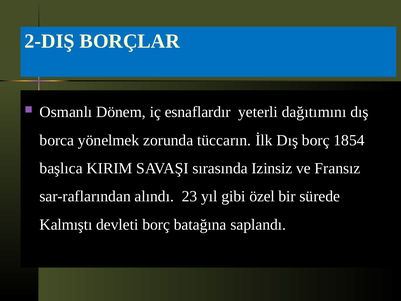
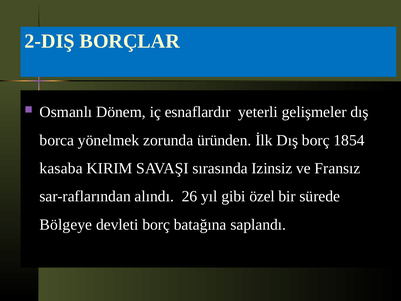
dağıtımını: dağıtımını -> gelişmeler
tüccarın: tüccarın -> üründen
başlıca: başlıca -> kasaba
23: 23 -> 26
Kalmıştı: Kalmıştı -> Bölgeye
